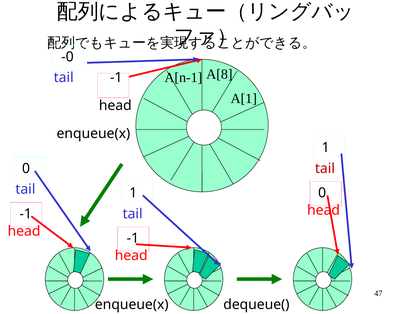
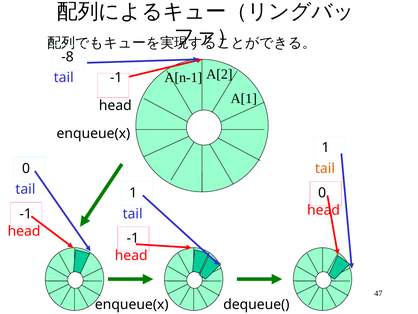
-0: -0 -> -8
A[8: A[8 -> A[2
tail at (325, 168) colour: red -> orange
